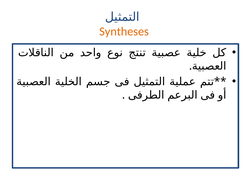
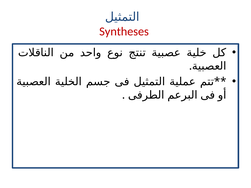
Syntheses colour: orange -> red
